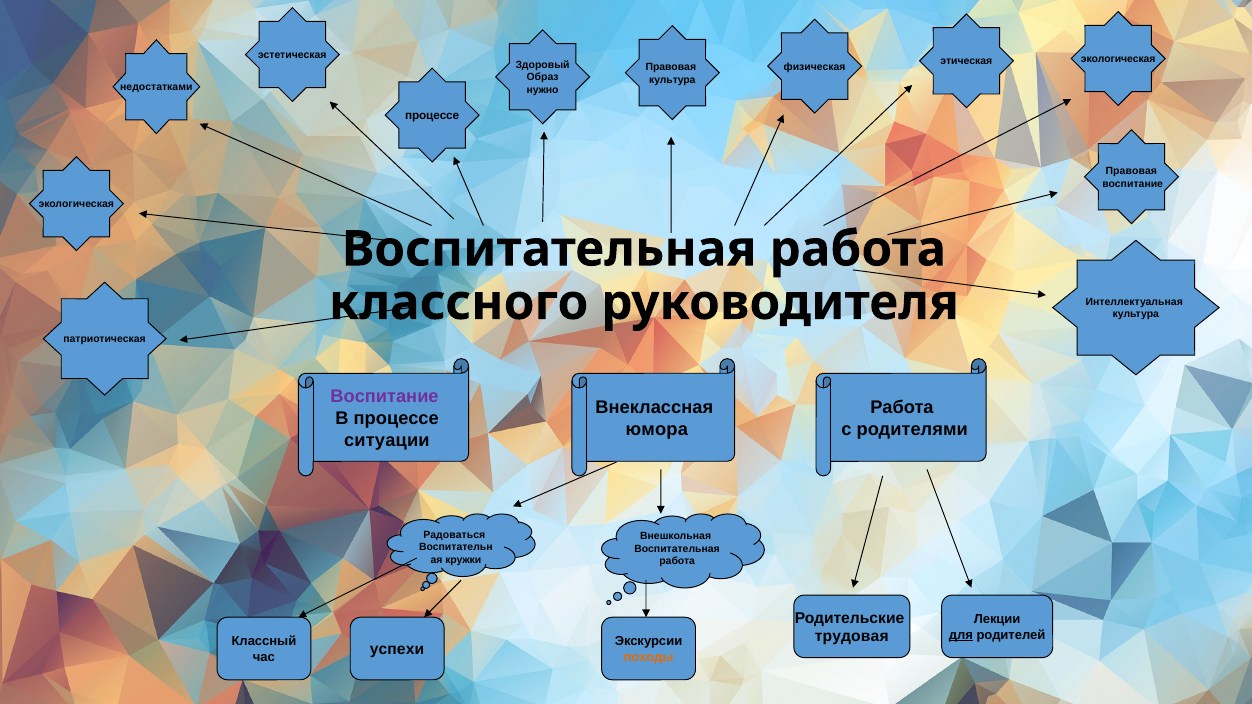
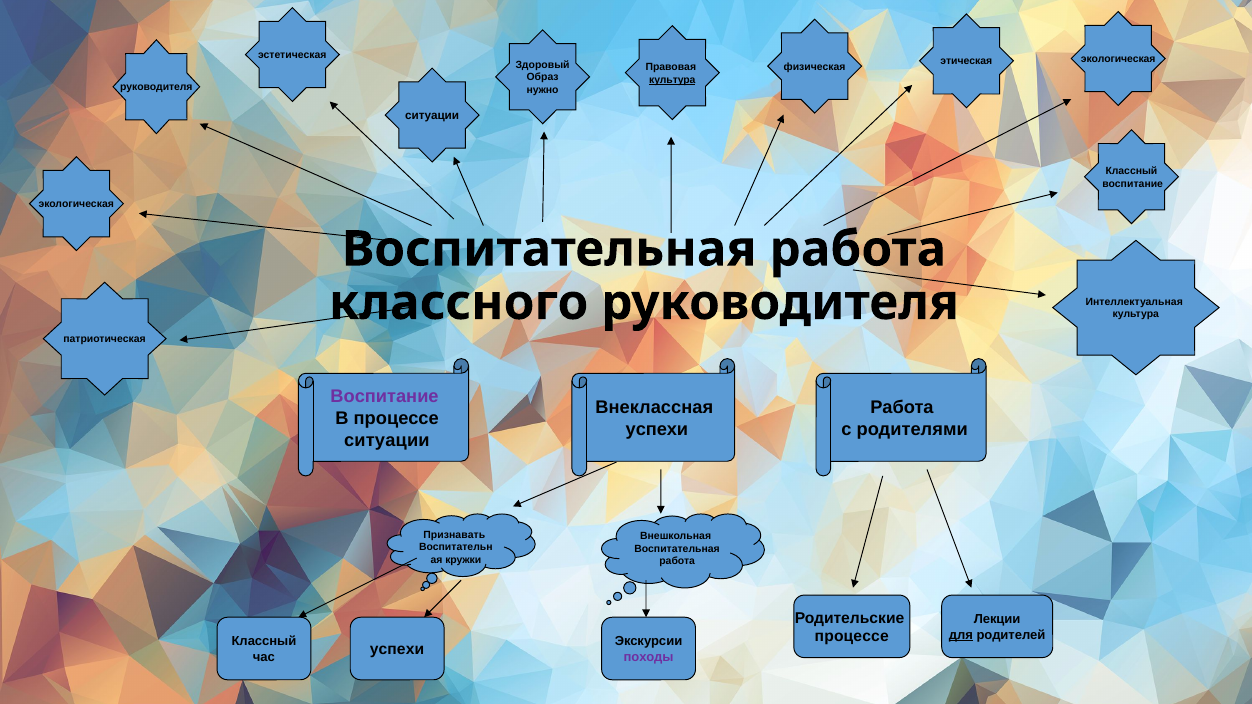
культура at (672, 80) underline: none -> present
недостатками at (156, 87): недостатками -> руководителя
процессе at (432, 116): процессе -> ситуации
Правовая at (1131, 171): Правовая -> Классный
юмора at (657, 430): юмора -> успехи
Радоваться: Радоваться -> Признавать
трудовая at (852, 637): трудовая -> процессе
походы colour: orange -> purple
